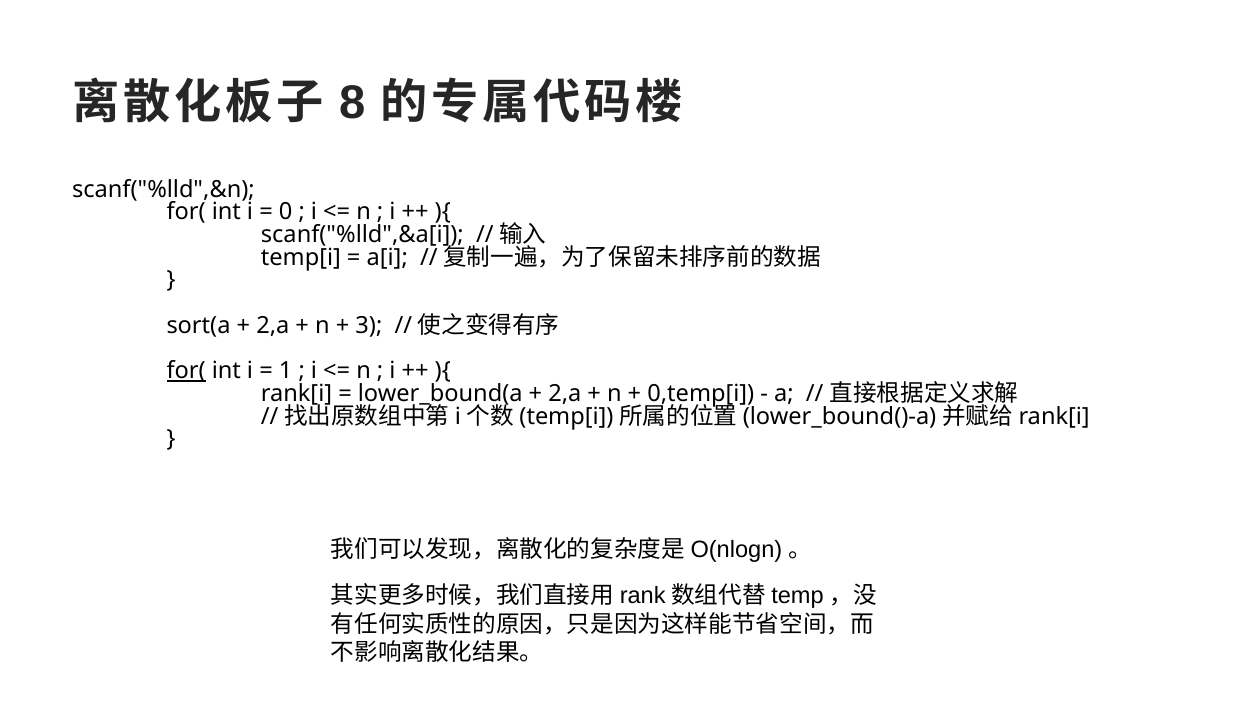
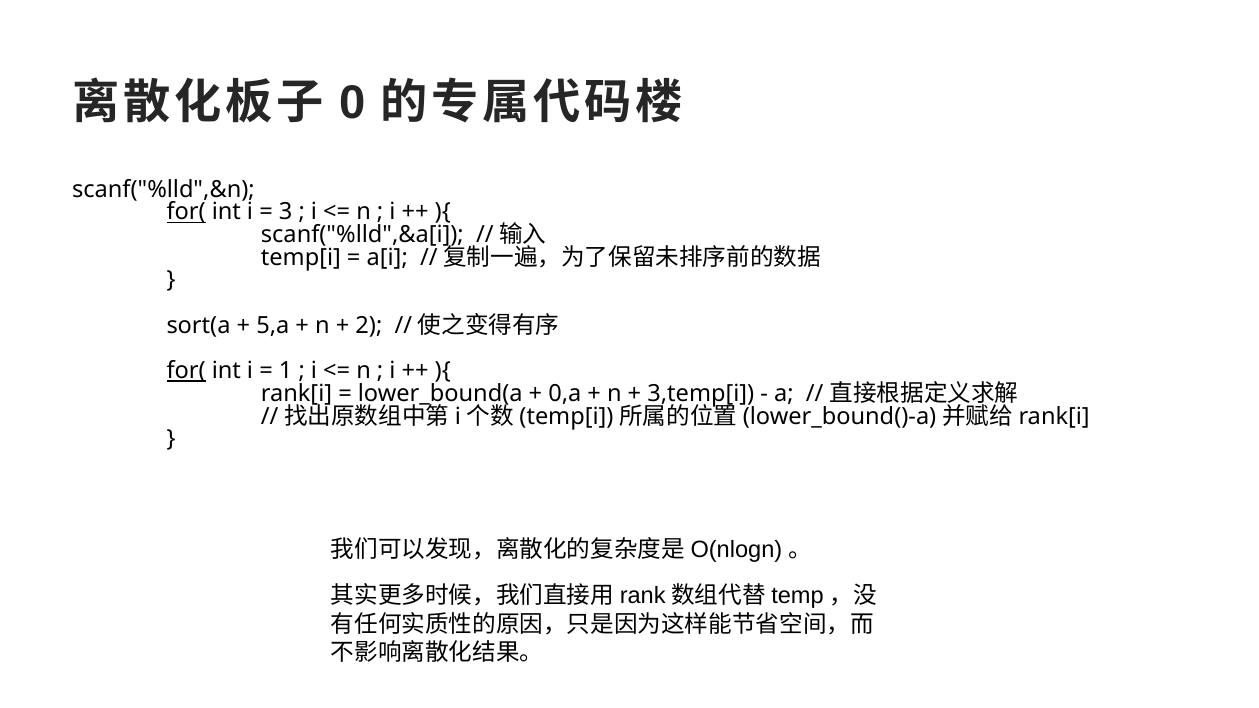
8: 8 -> 0
for( at (186, 212) underline: none -> present
0: 0 -> 3
2,a at (273, 326): 2,a -> 5,a
3: 3 -> 2
2,a at (565, 394): 2,a -> 0,a
0,temp[i: 0,temp[i -> 3,temp[i
